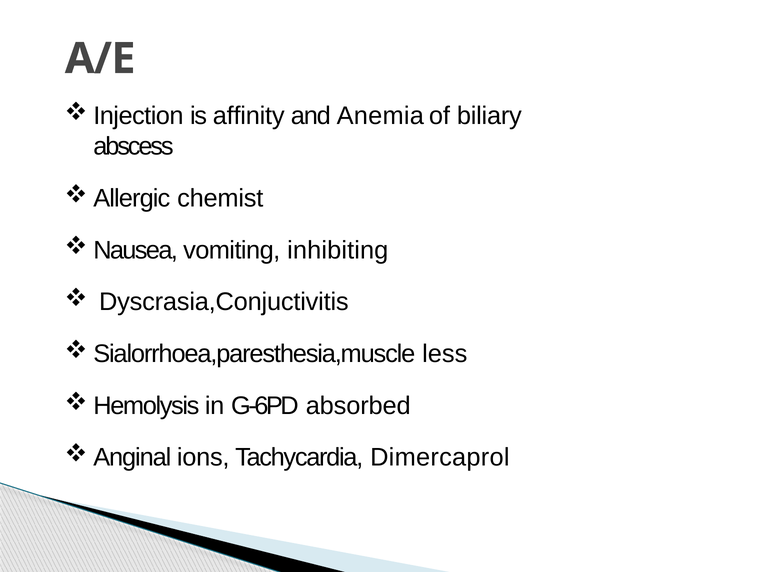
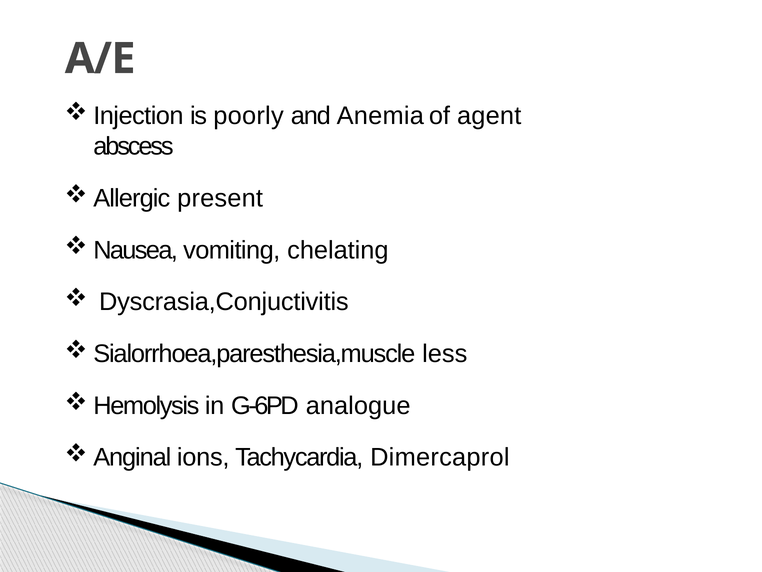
affinity: affinity -> poorly
biliary: biliary -> agent
chemist: chemist -> present
inhibiting: inhibiting -> chelating
absorbed: absorbed -> analogue
